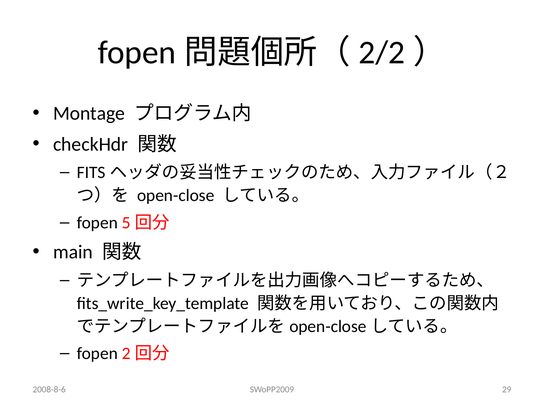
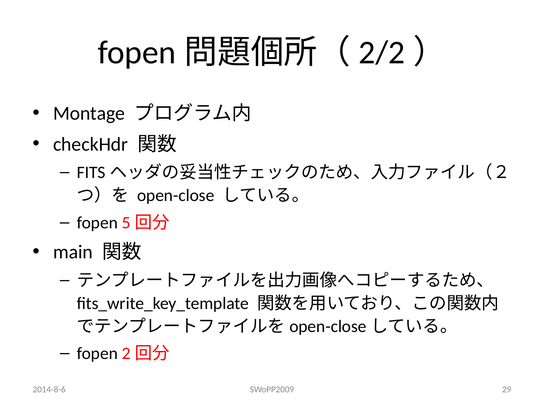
2008-8-6: 2008-8-6 -> 2014-8-6
